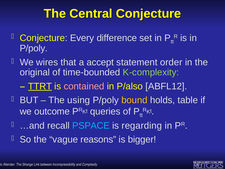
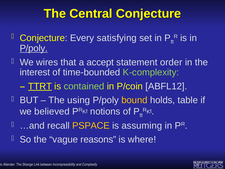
difference: difference -> satisfying
P/poly at (34, 48) underline: none -> present
original: original -> interest
contained colour: pink -> light green
P/also: P/also -> P/coin
outcome: outcome -> believed
queries: queries -> notions
PSPACE colour: light blue -> yellow
regarding: regarding -> assuming
bigger: bigger -> where
